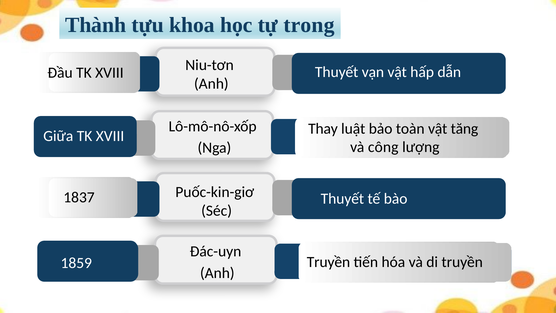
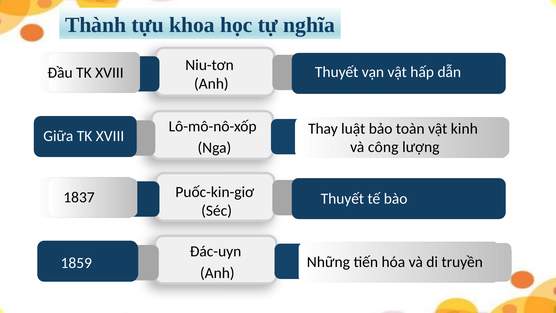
trong: trong -> nghĩa
tăng: tăng -> kinh
1859 Truyền: Truyền -> Những
